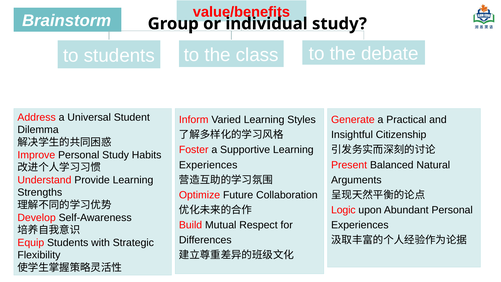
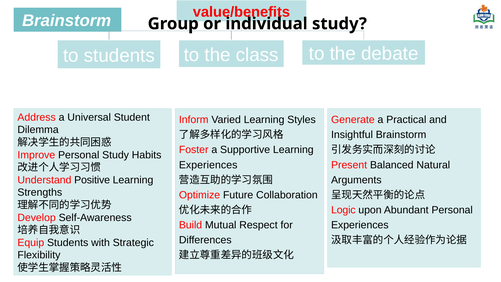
Insightful Citizenship: Citizenship -> Brainstorm
Provide: Provide -> Positive
